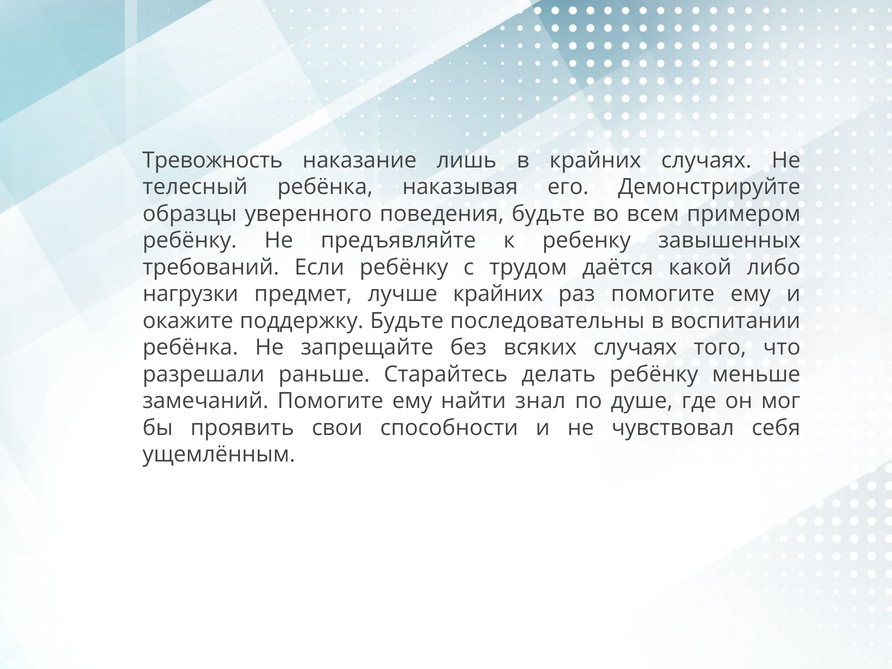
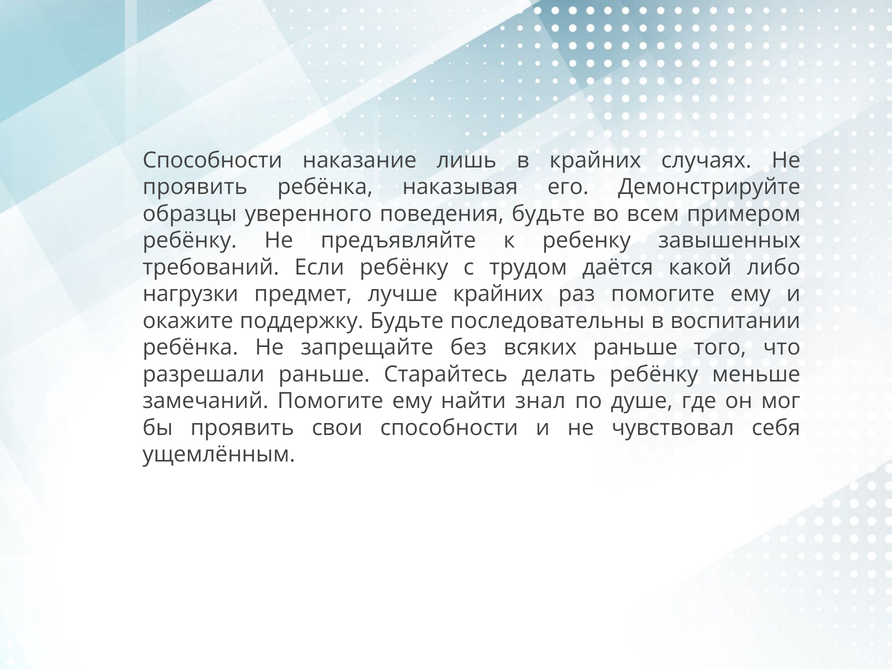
Тревожность at (213, 160): Тревожность -> Способности
телесный at (195, 187): телесный -> проявить
всяких случаях: случаях -> раньше
